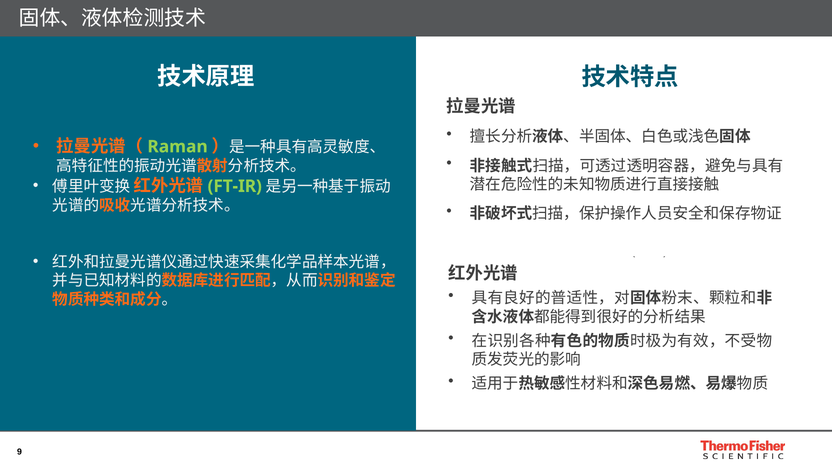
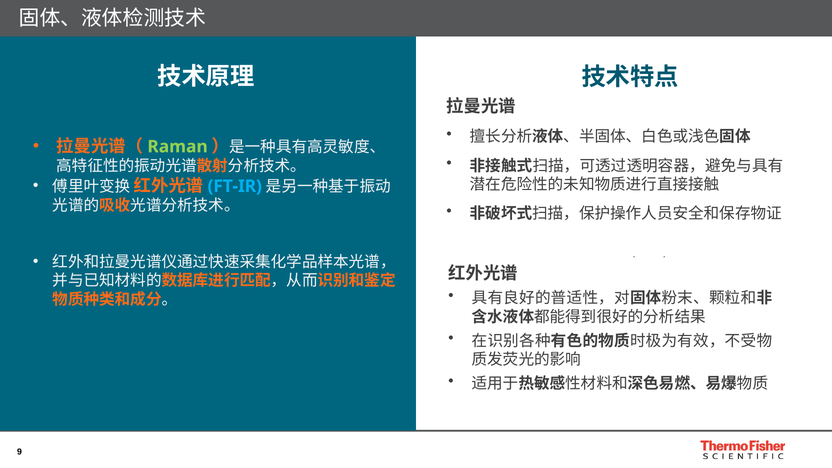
FT-IR at (235, 186) colour: light green -> light blue
